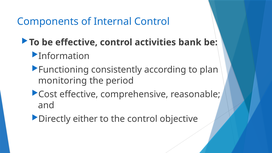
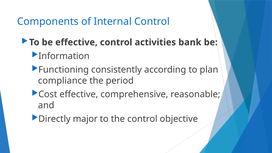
monitoring: monitoring -> compliance
either: either -> major
